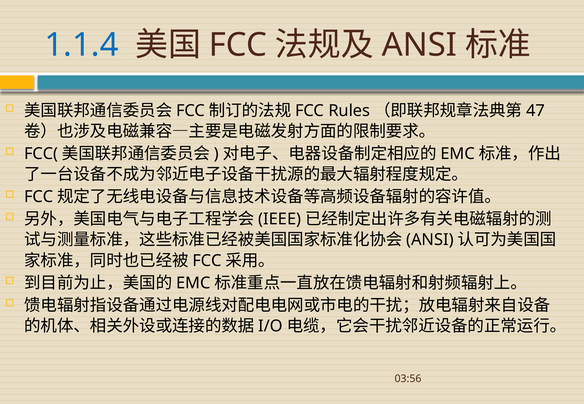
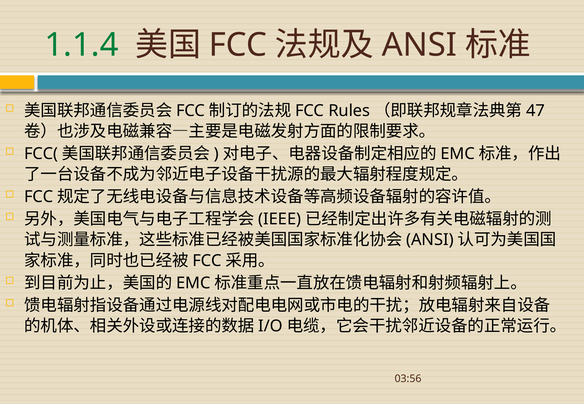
1.1.4 colour: blue -> green
